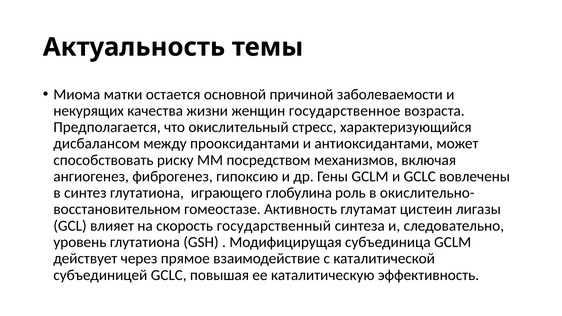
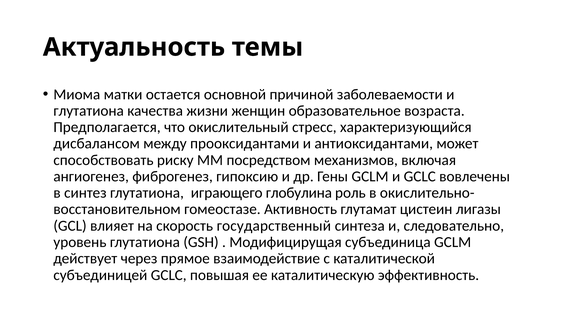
некурящих at (89, 111): некурящих -> глутатиона
государственное: государственное -> образовательное
